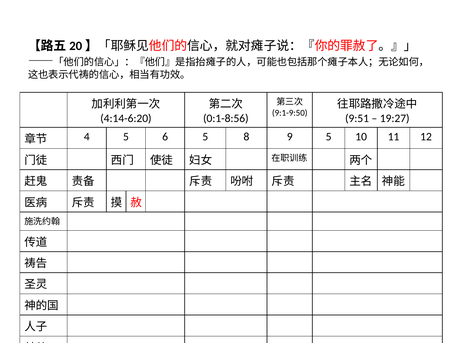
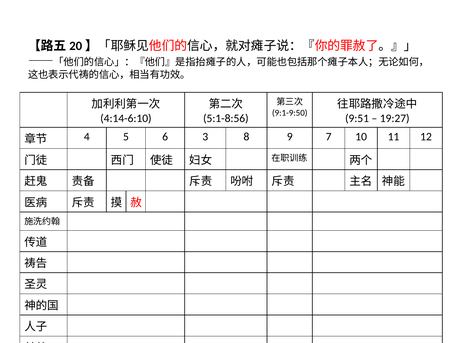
4:14-6:20: 4:14-6:20 -> 4:14-6:10
0:1-8:56: 0:1-8:56 -> 5:1-8:56
6 5: 5 -> 3
9 5: 5 -> 7
